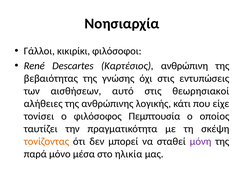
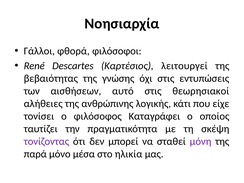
κικιρίκι: κικιρίκι -> φθορά
ανθρώπινη: ανθρώπινη -> λειτουργεί
Πεμπτουσία: Πεμπτουσία -> Καταγράφει
τονίζοντας colour: orange -> purple
